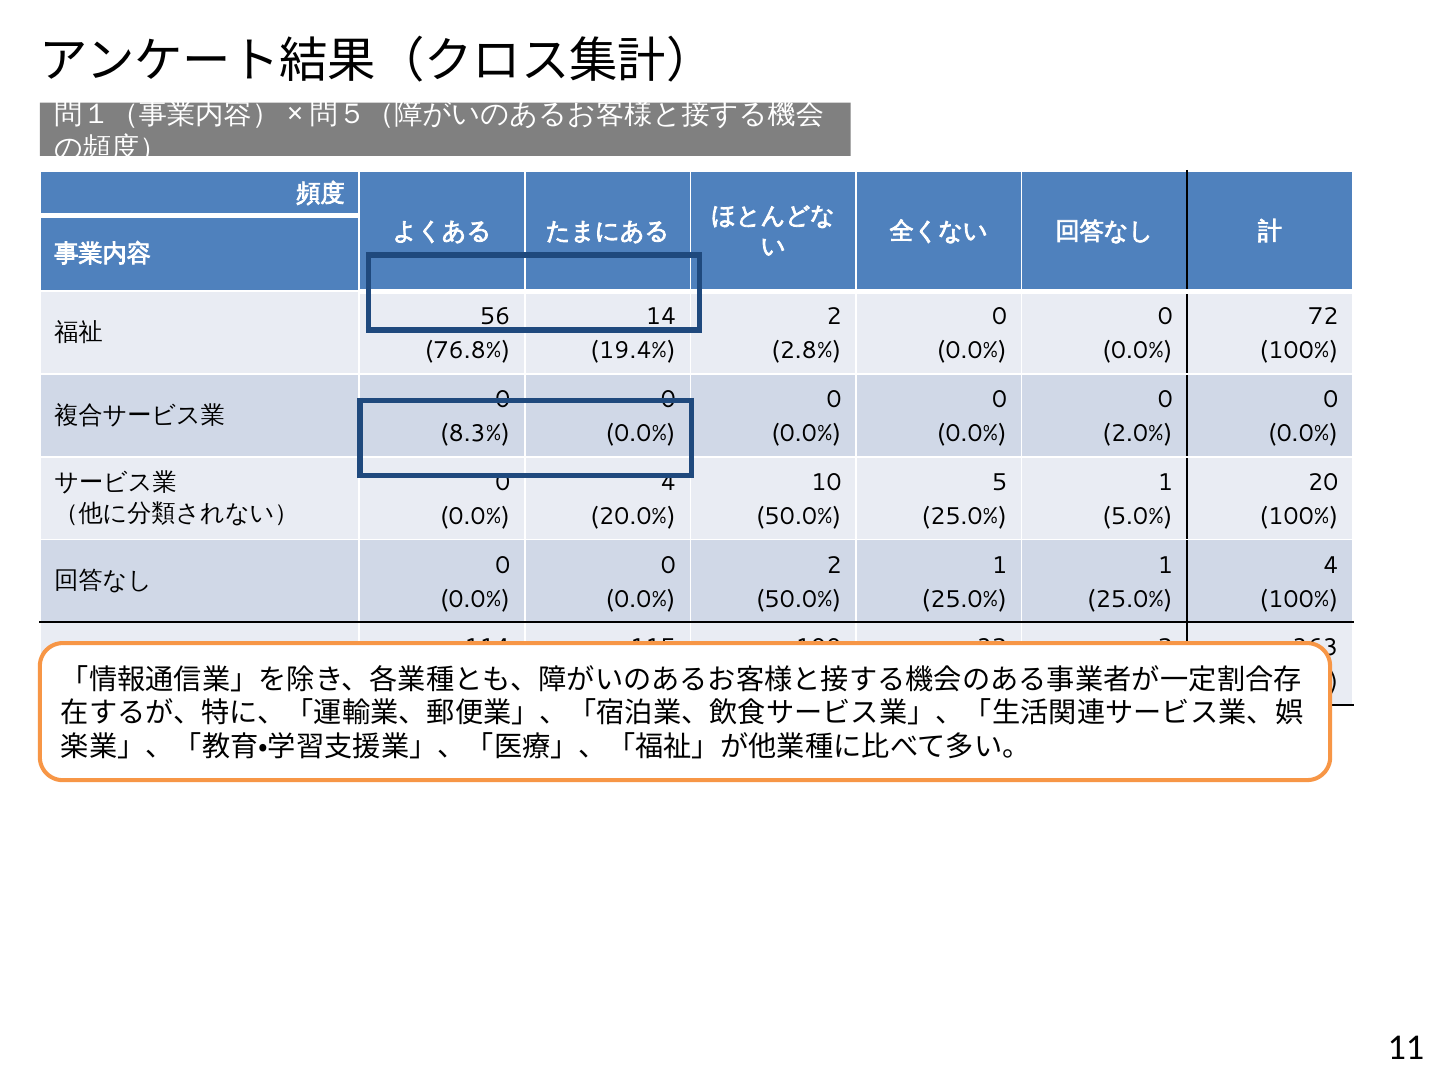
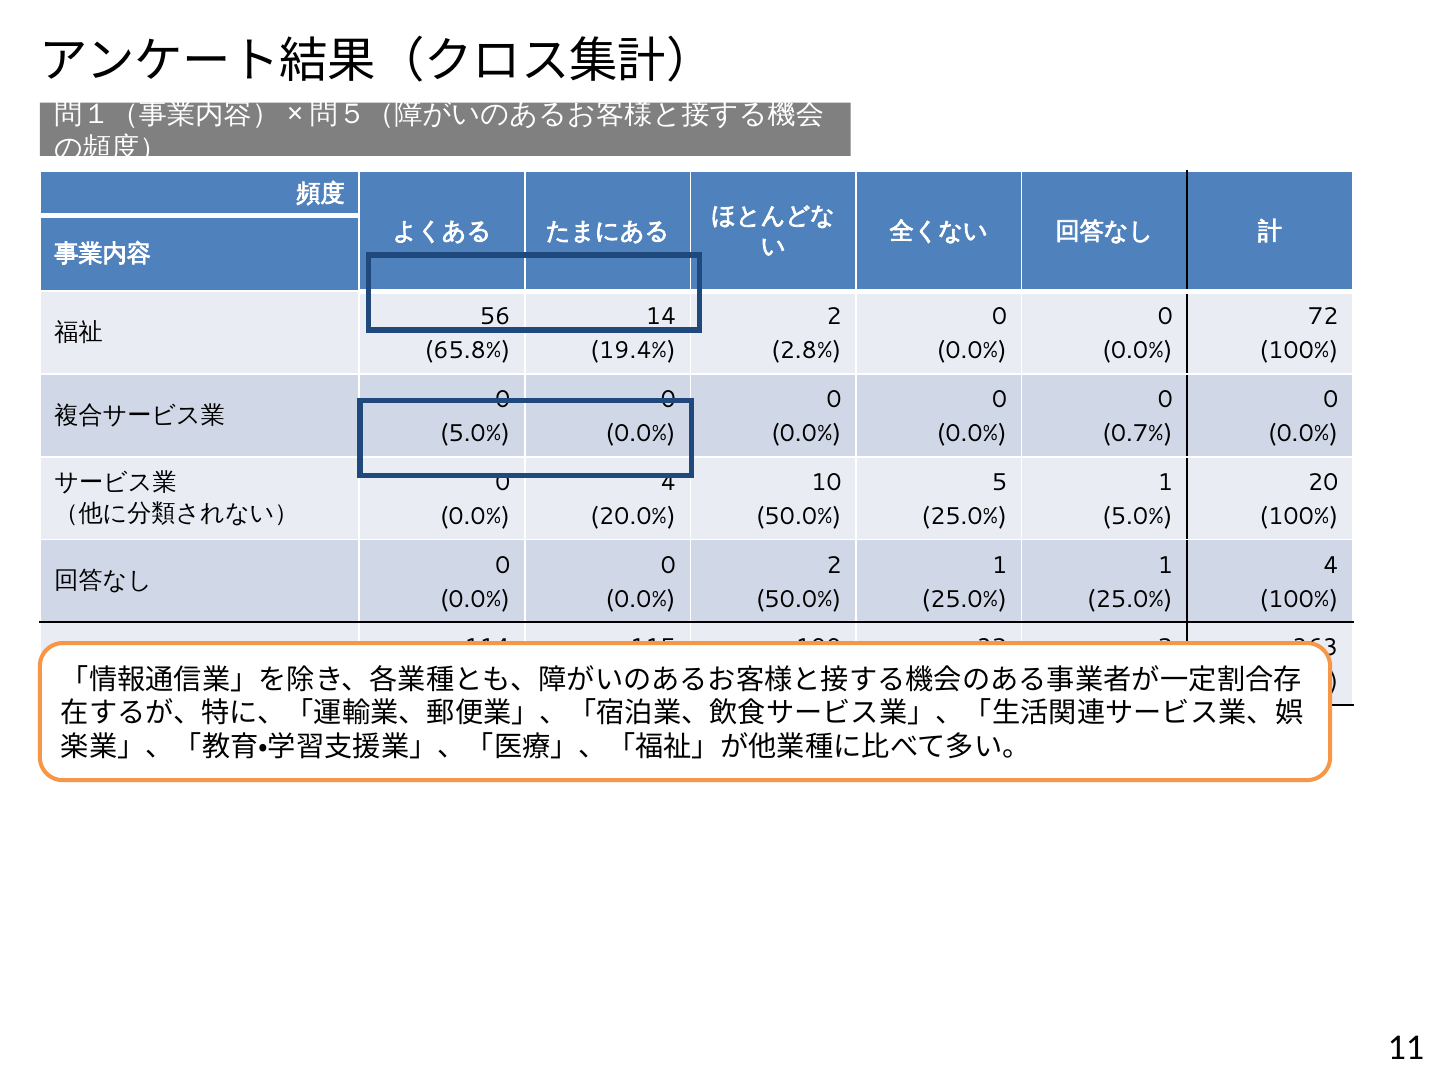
76.8%: 76.8% -> 65.8%
8.3% at (475, 433): 8.3% -> 5.0%
2.0%: 2.0% -> 0.7%
